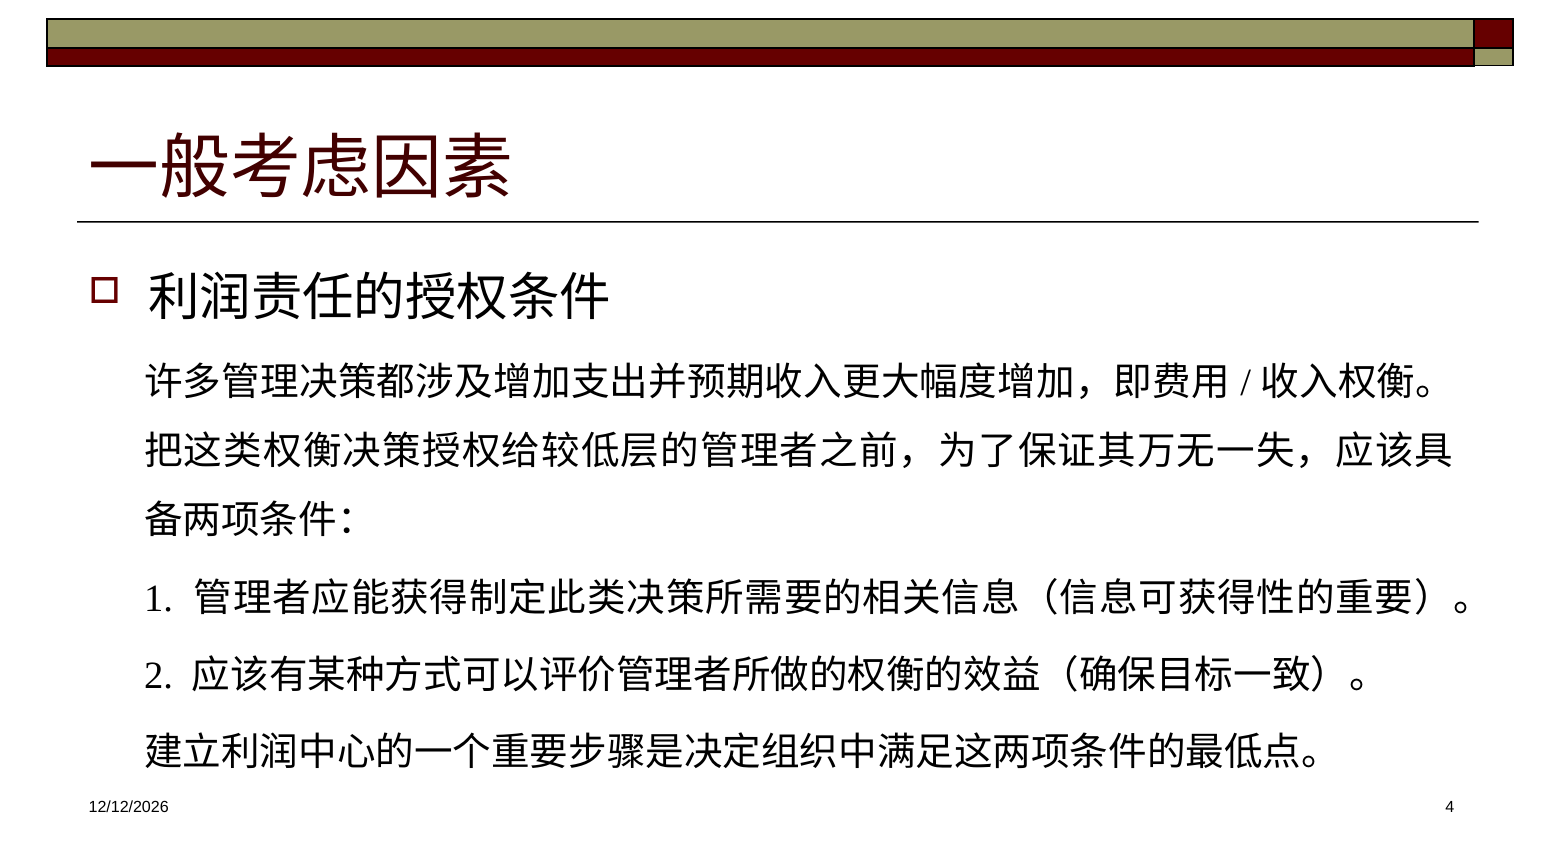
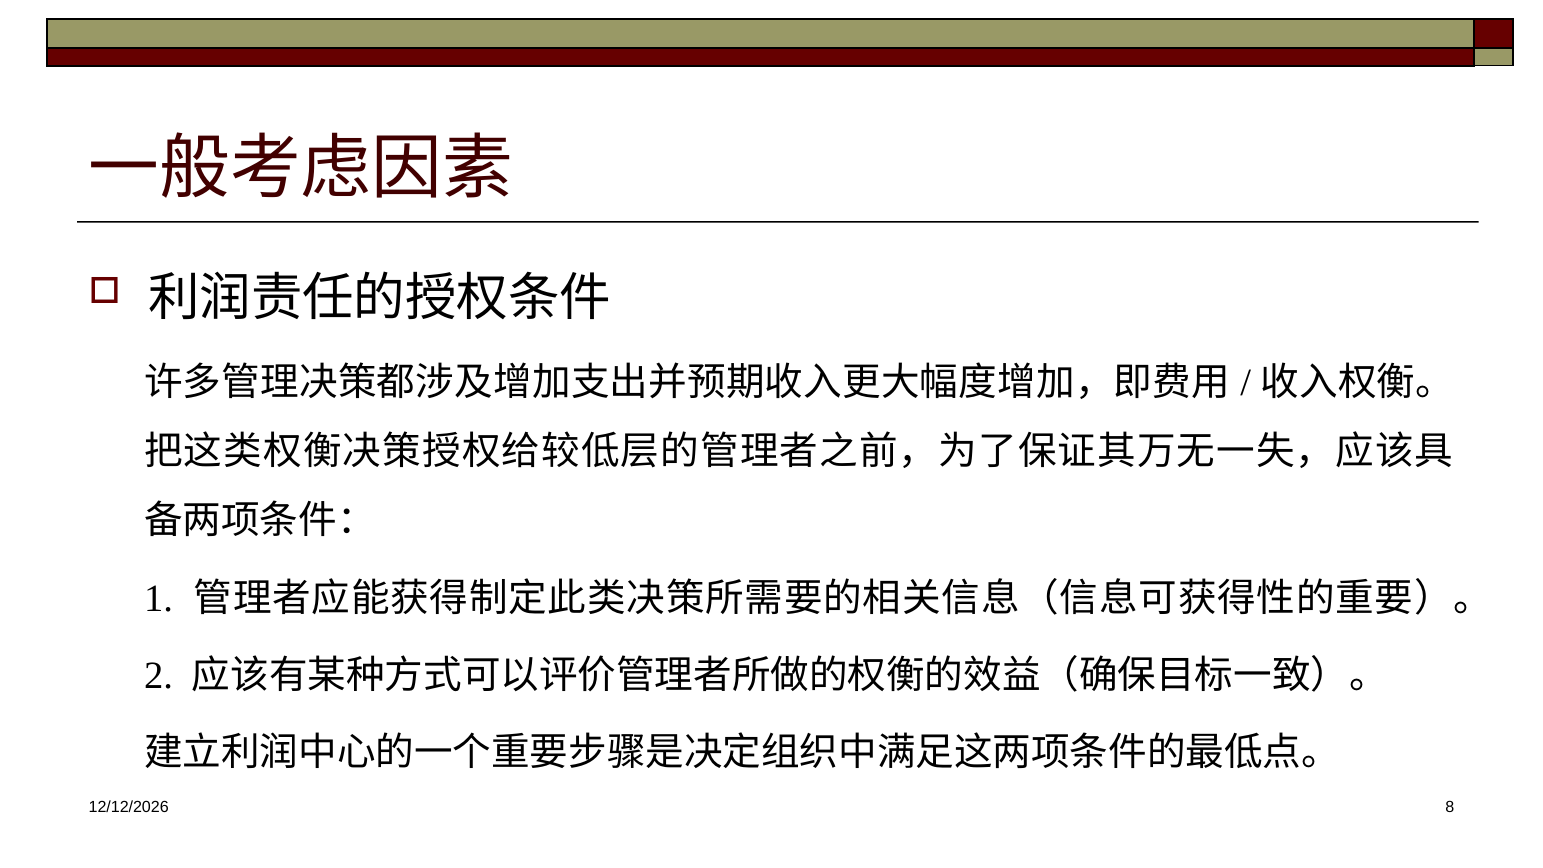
4: 4 -> 8
